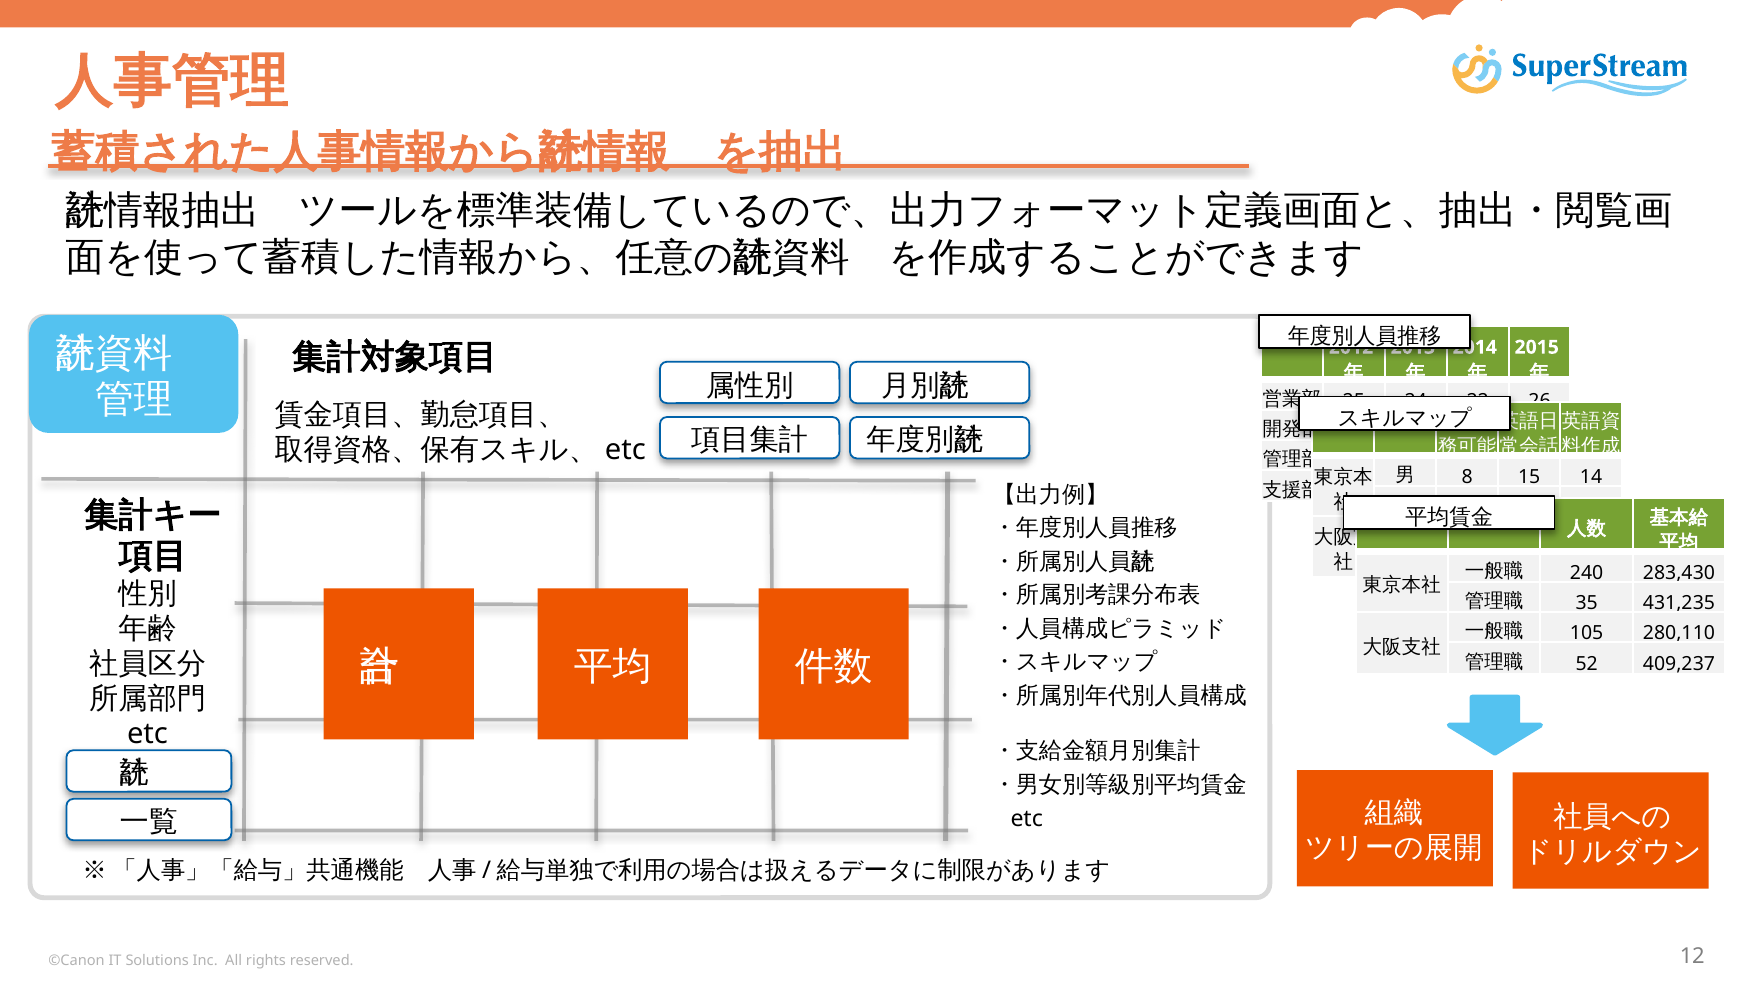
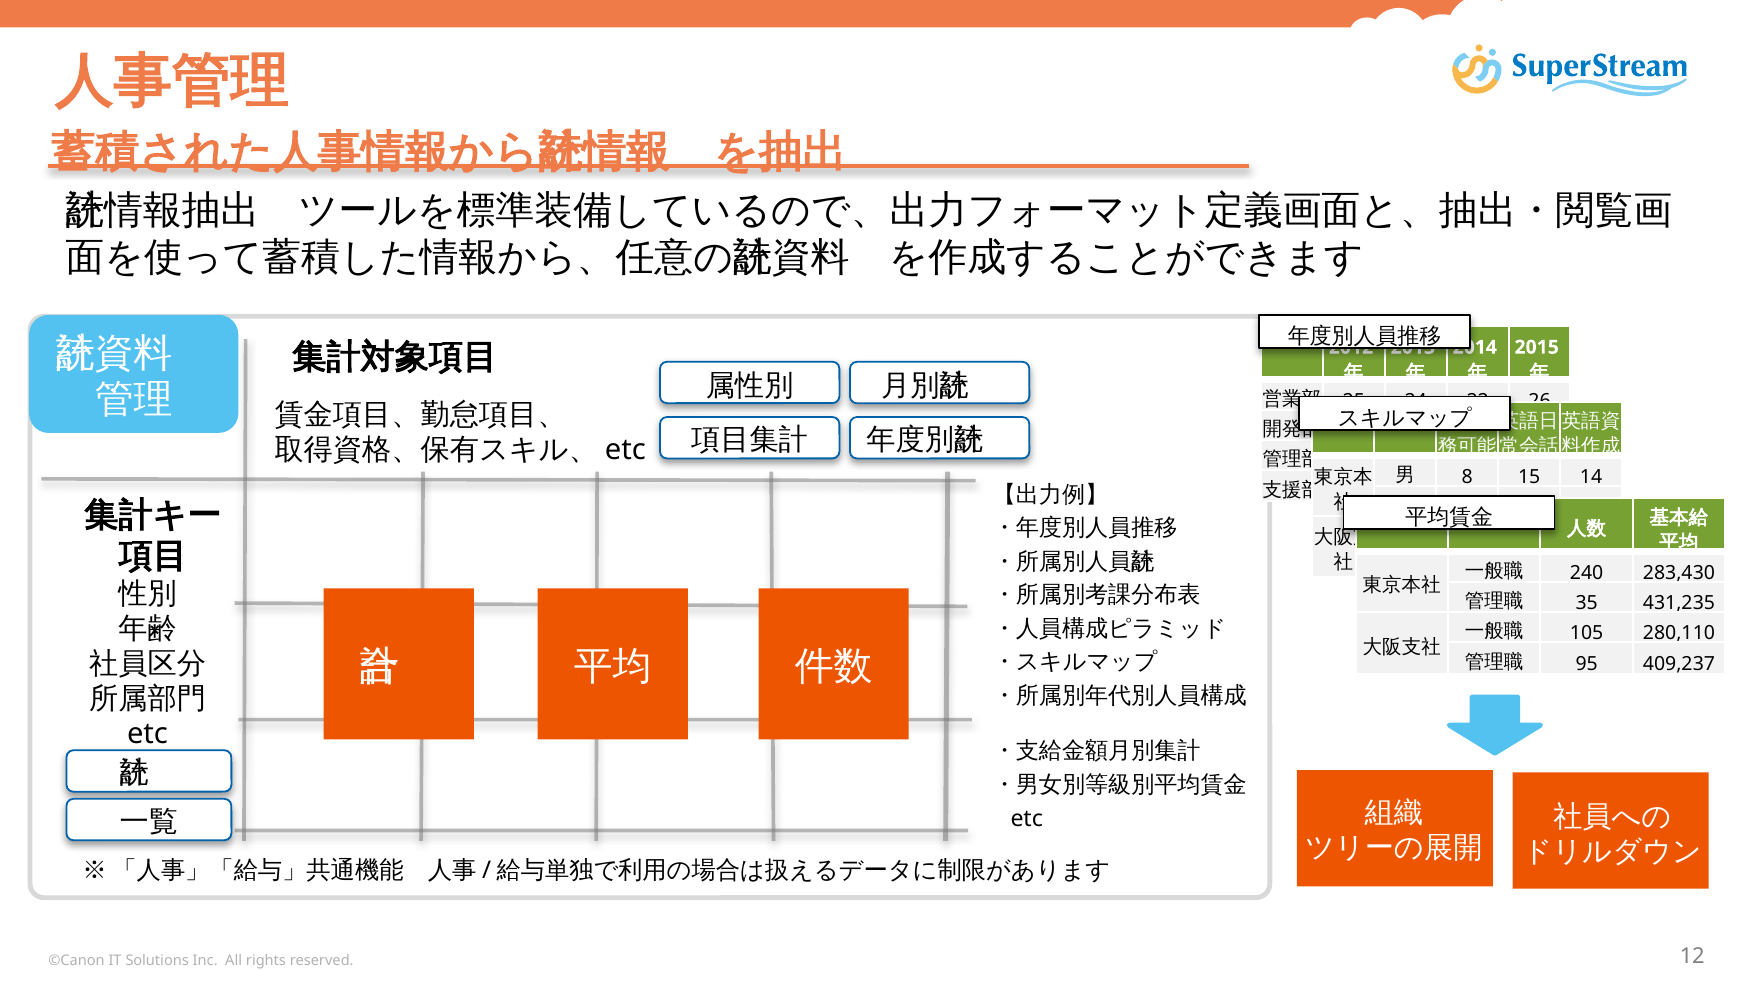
52: 52 -> 95
